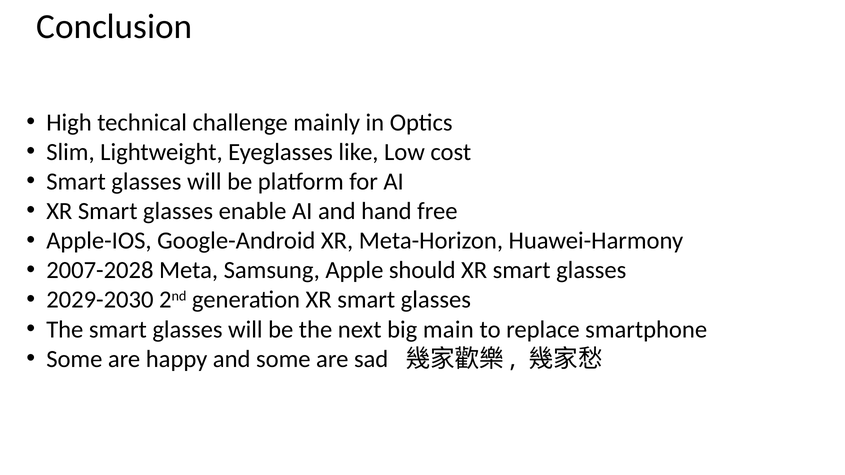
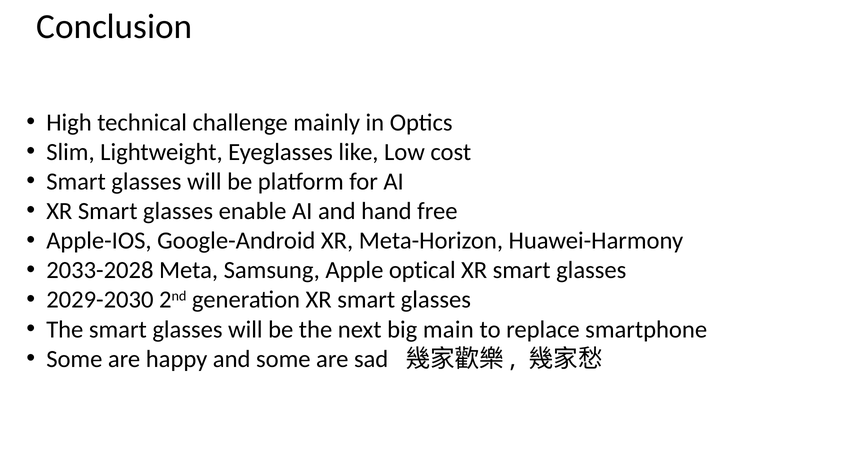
2007-2028: 2007-2028 -> 2033-2028
should: should -> optical
